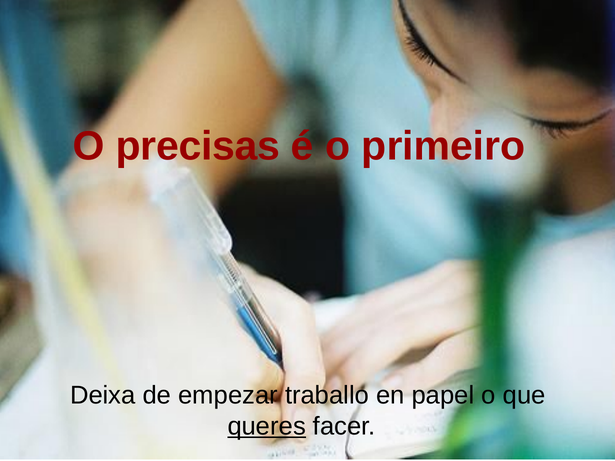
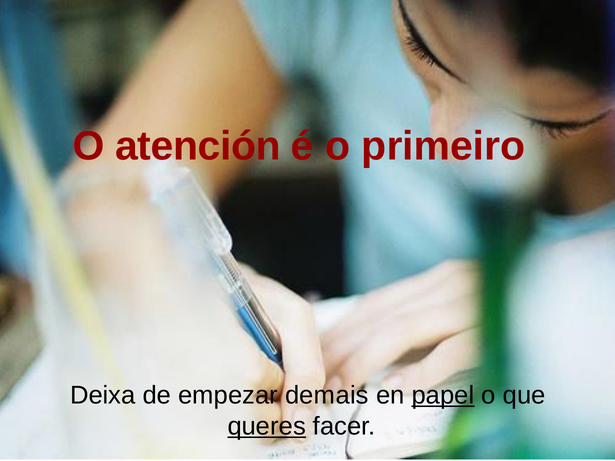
precisas: precisas -> atención
traballo: traballo -> demais
papel underline: none -> present
